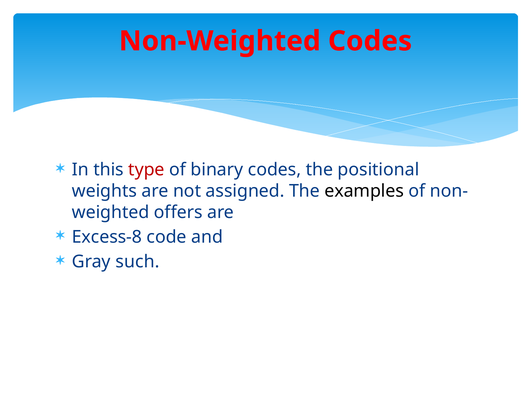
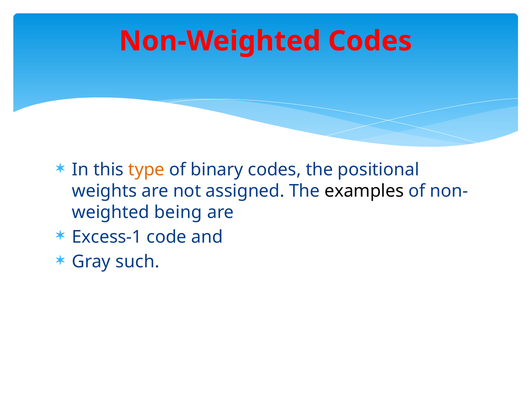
type colour: red -> orange
offers: offers -> being
Excess-8: Excess-8 -> Excess-1
